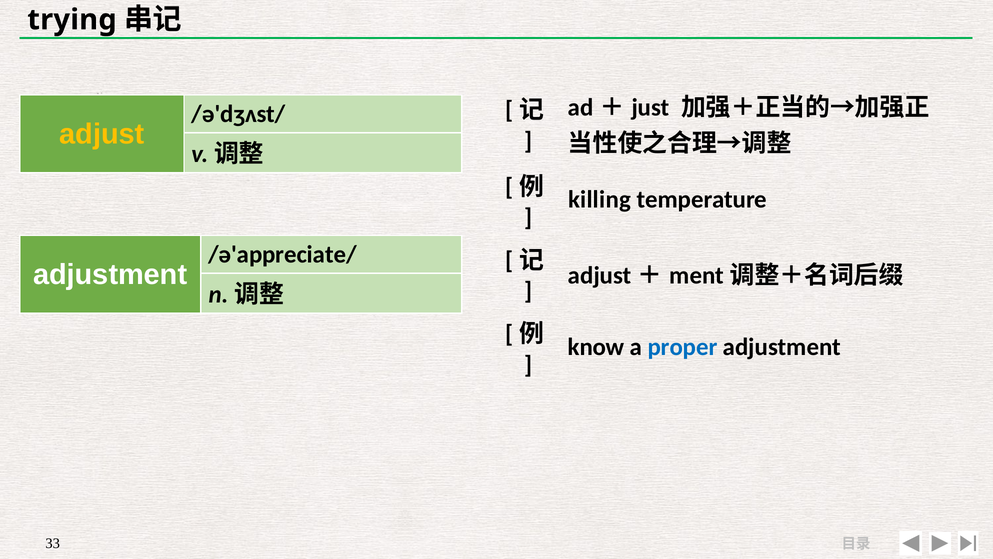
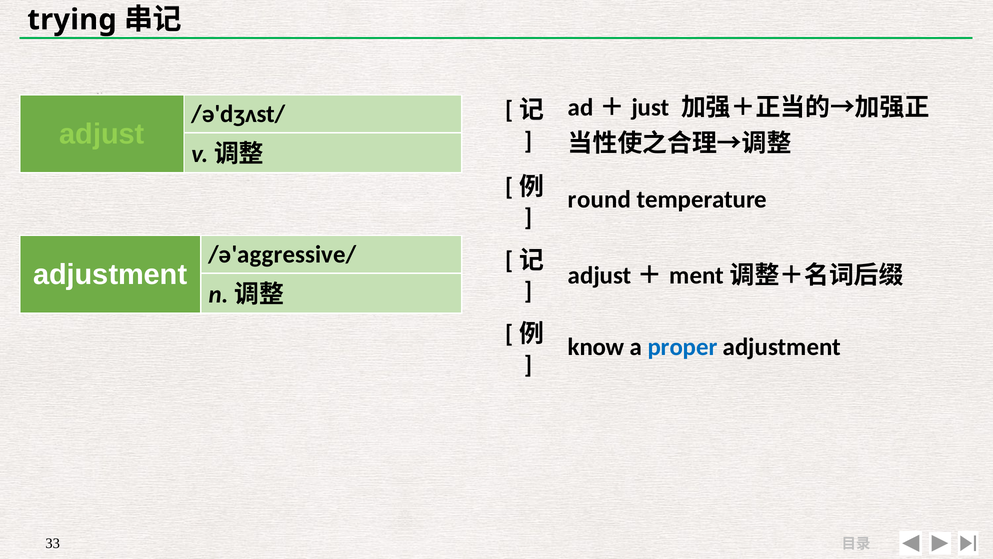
adjust colour: yellow -> light green
killing: killing -> round
/ə'appreciate/: /ə'appreciate/ -> /ə'aggressive/
